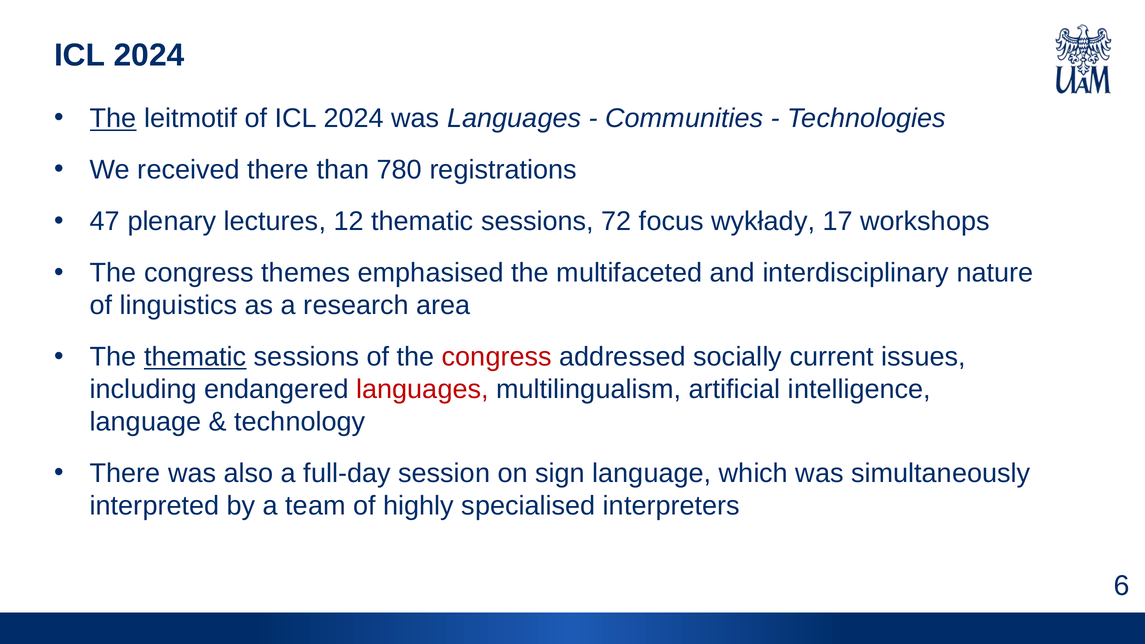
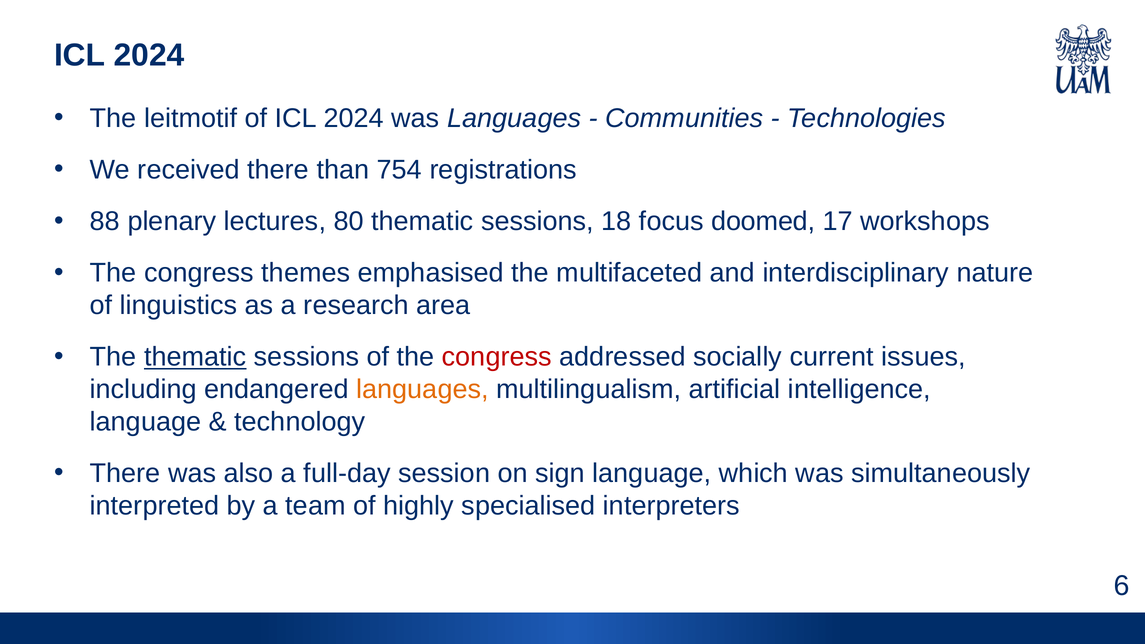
The at (113, 118) underline: present -> none
780: 780 -> 754
47: 47 -> 88
12: 12 -> 80
72: 72 -> 18
wykłady: wykłady -> doomed
languages at (422, 389) colour: red -> orange
